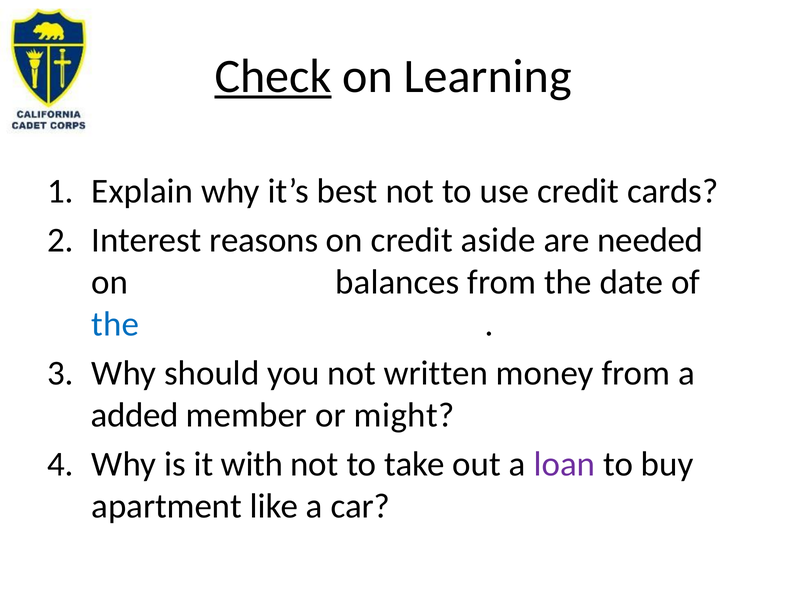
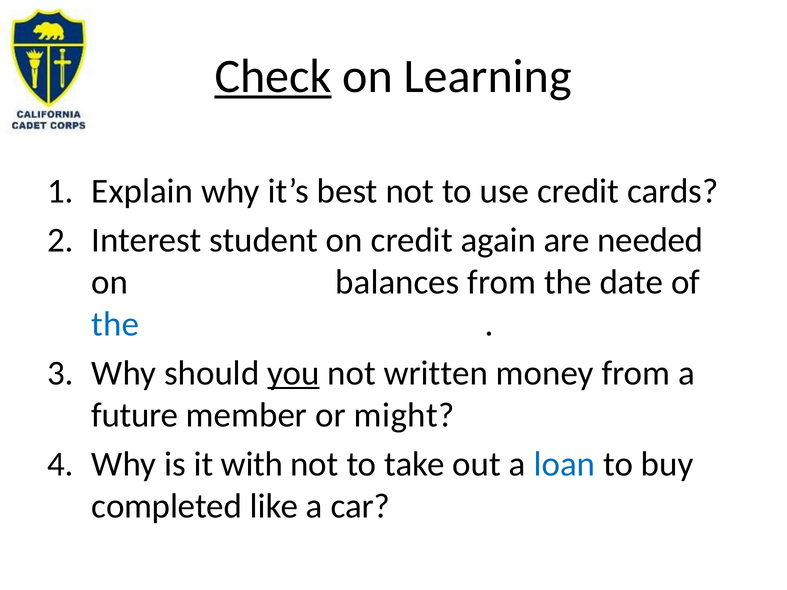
reasons: reasons -> student
aside: aside -> again
you underline: none -> present
added: added -> future
loan colour: purple -> blue
apartment: apartment -> completed
